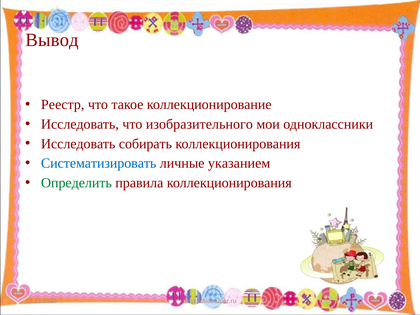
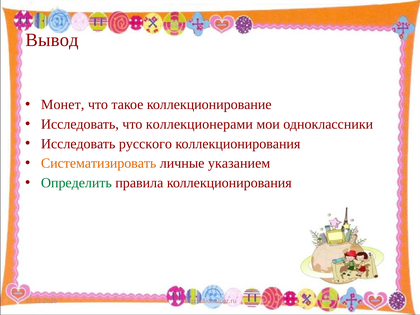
Реестр: Реестр -> Монет
изобразительного: изобразительного -> коллекционерами
собирать: собирать -> русского
Систематизировать colour: blue -> orange
